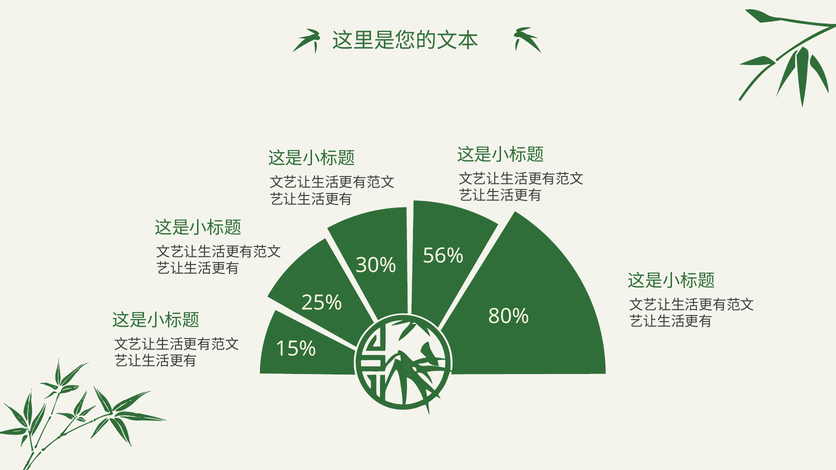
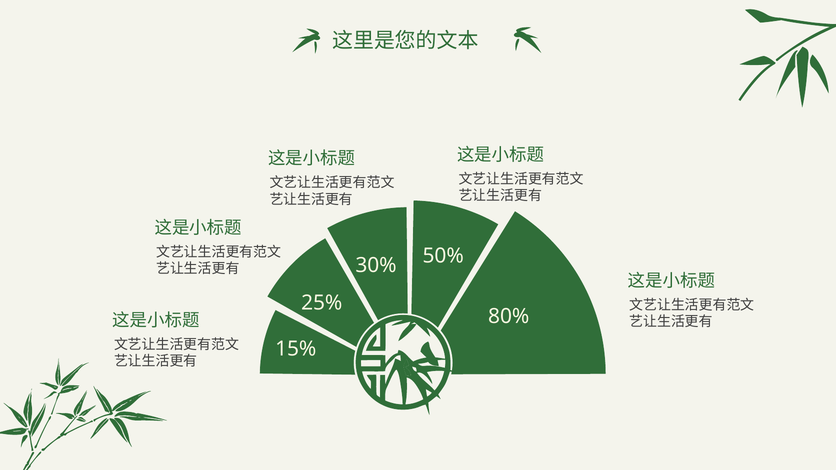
56%: 56% -> 50%
